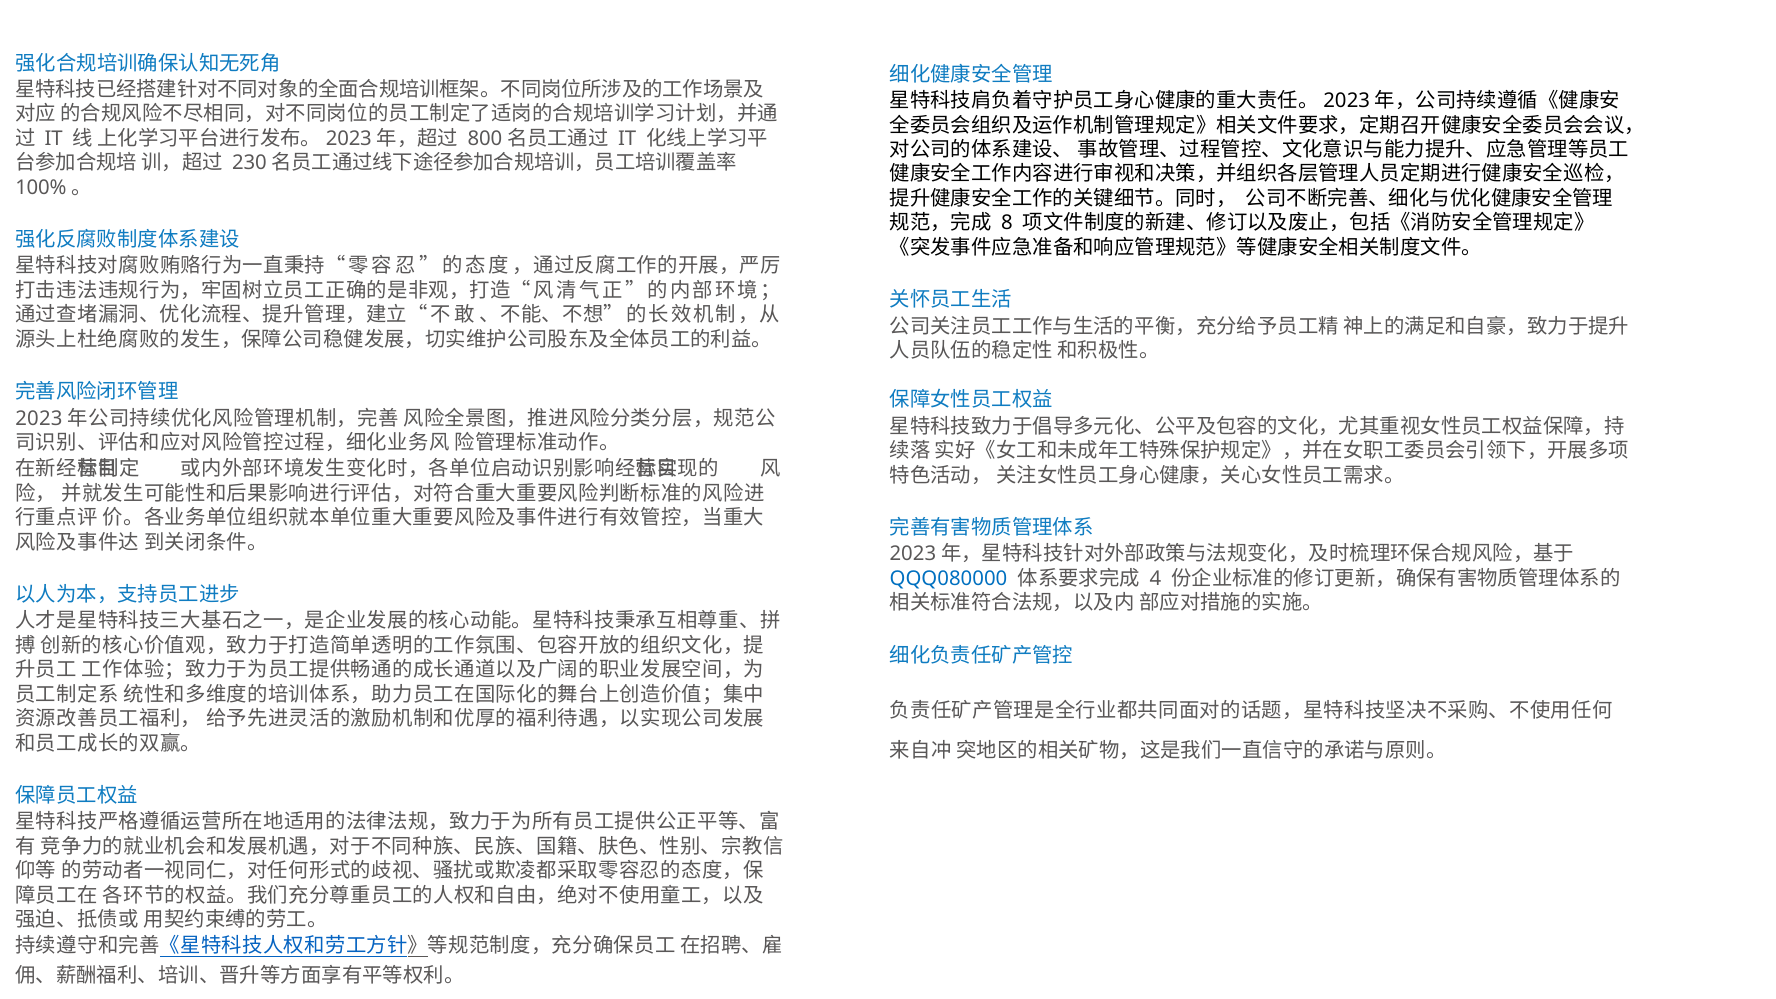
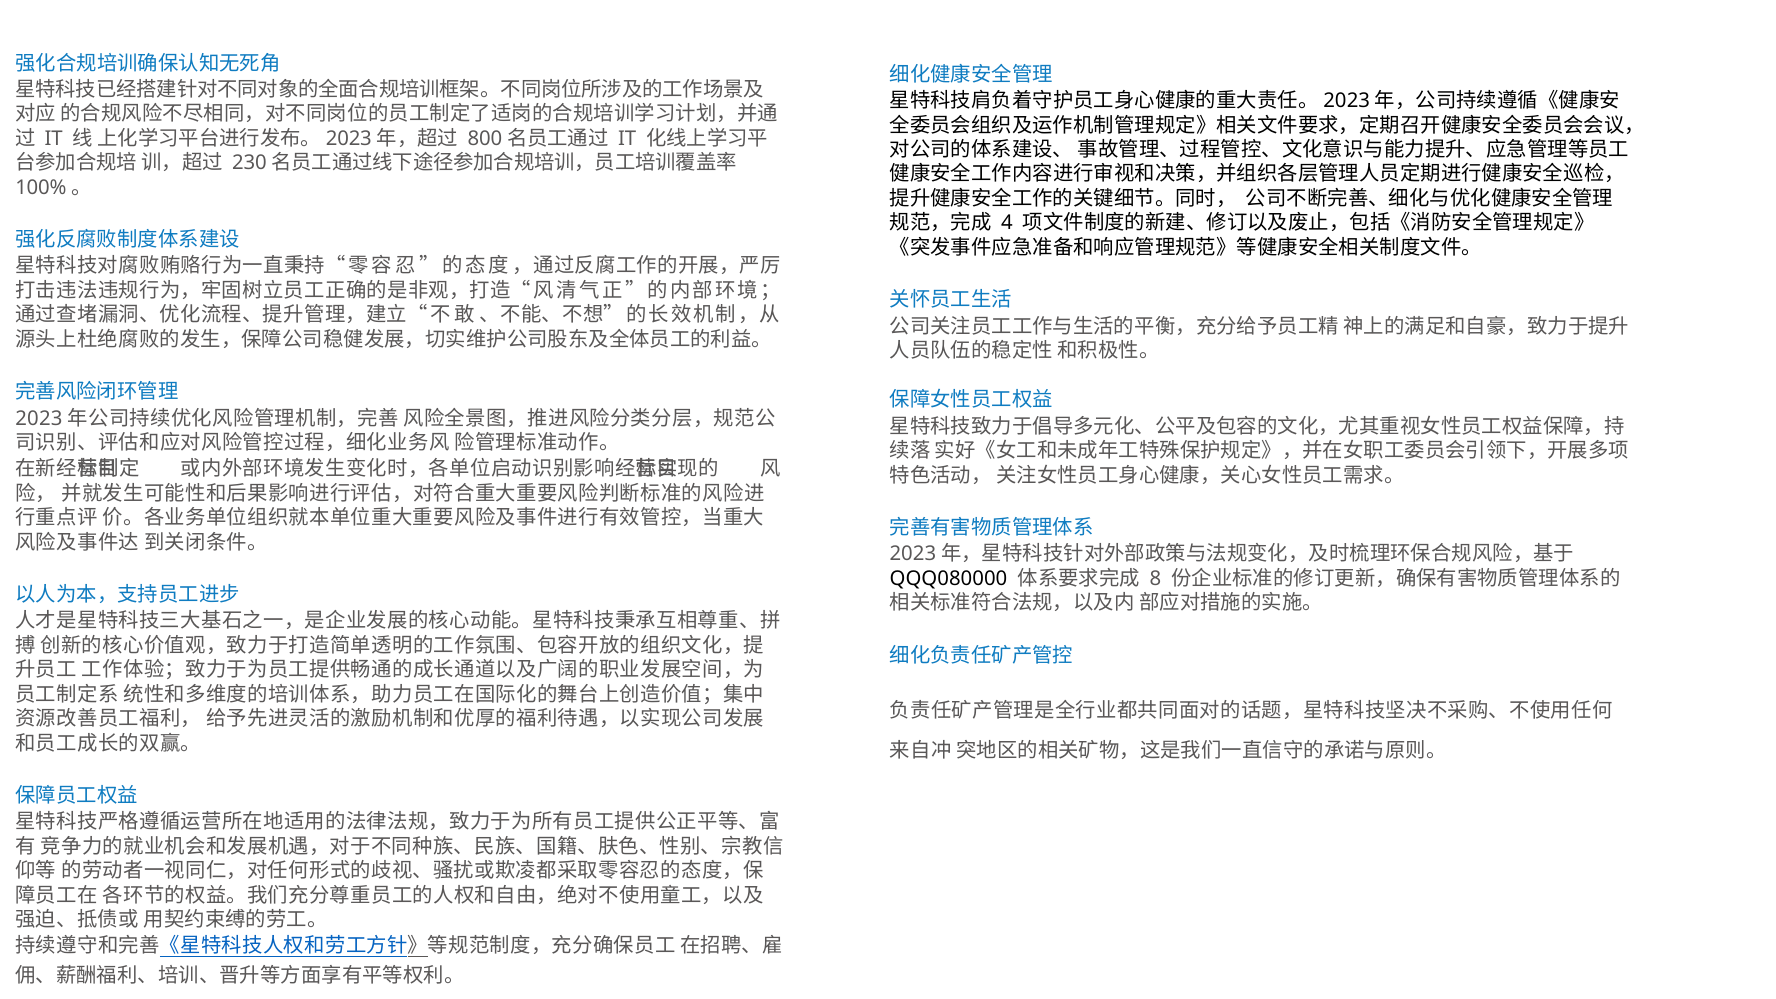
8: 8 -> 4
QQQ080000 colour: blue -> black
4: 4 -> 8
